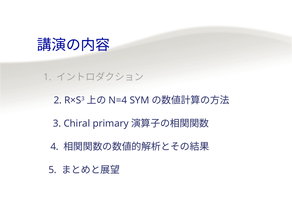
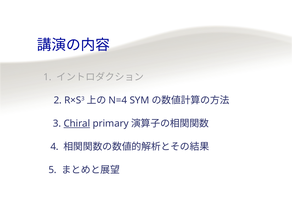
Chiral underline: none -> present
